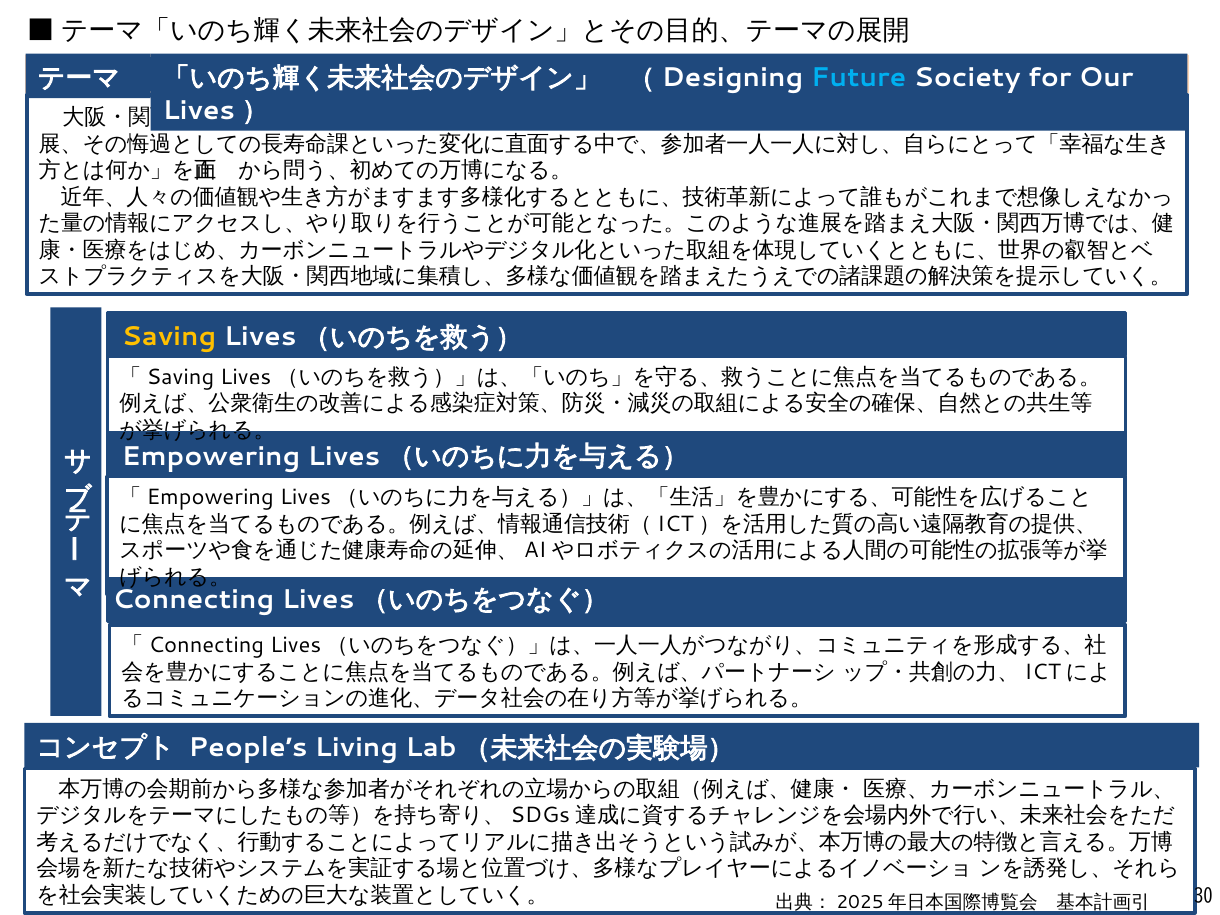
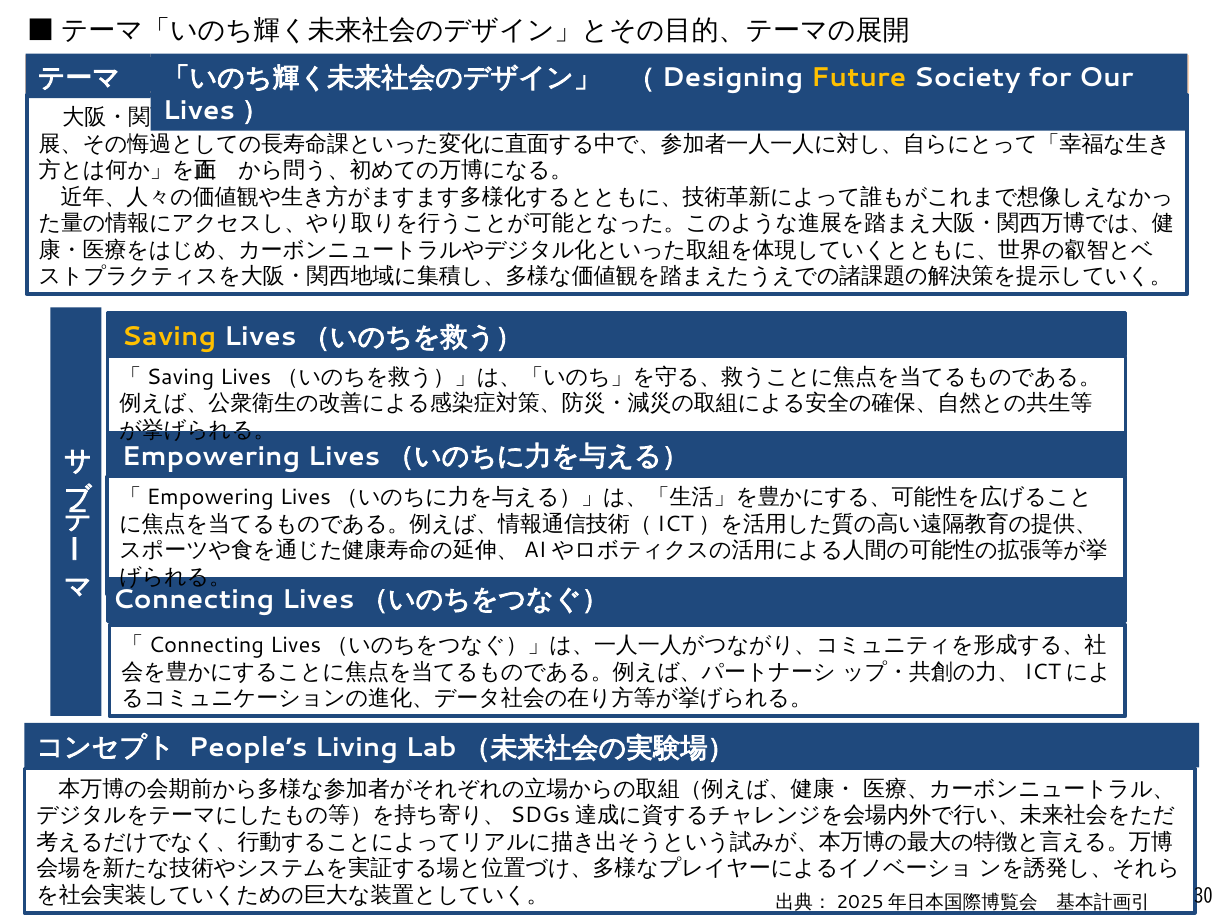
Future colour: light blue -> yellow
